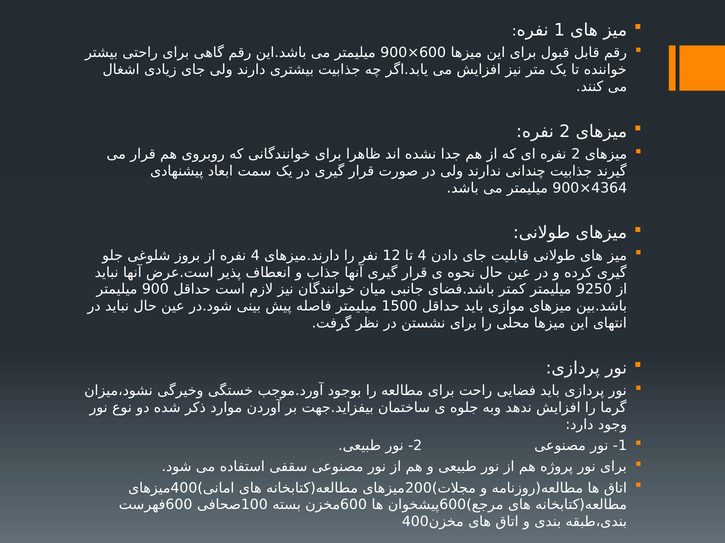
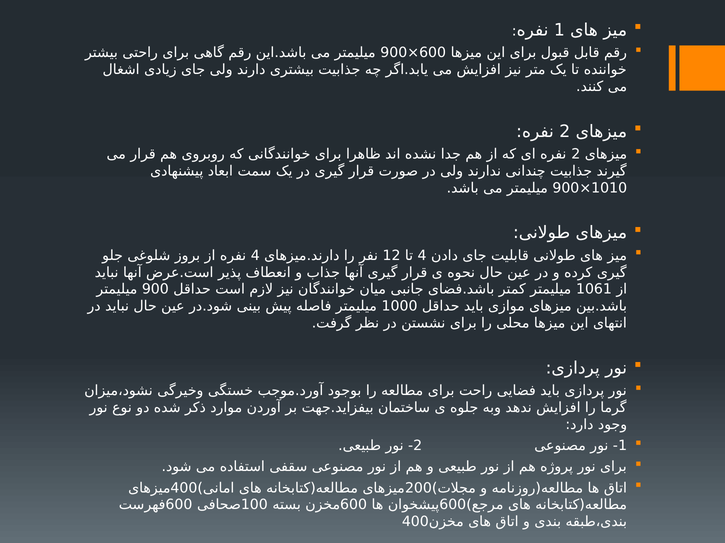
4364: 4364 -> 1010
9250: 9250 -> 1061
1500: 1500 -> 1000
